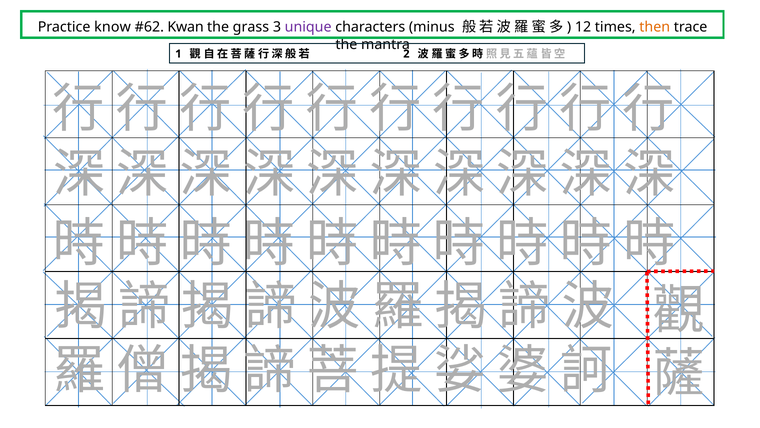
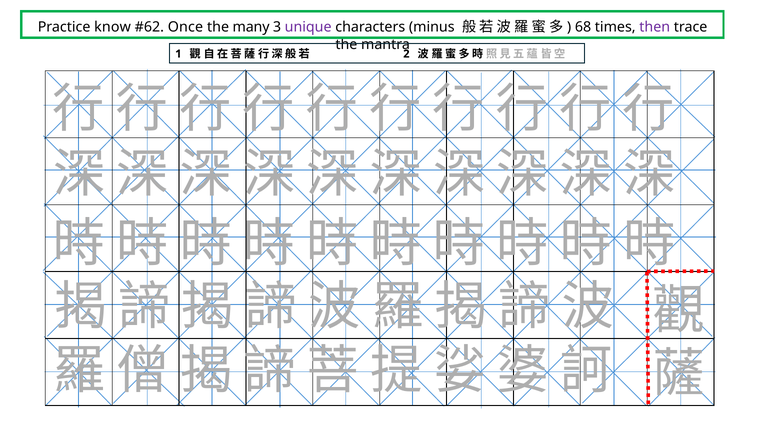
Kwan: Kwan -> Once
grass: grass -> many
12: 12 -> 68
then colour: orange -> purple
